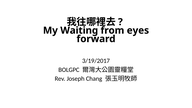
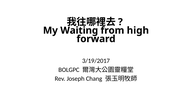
eyes: eyes -> high
